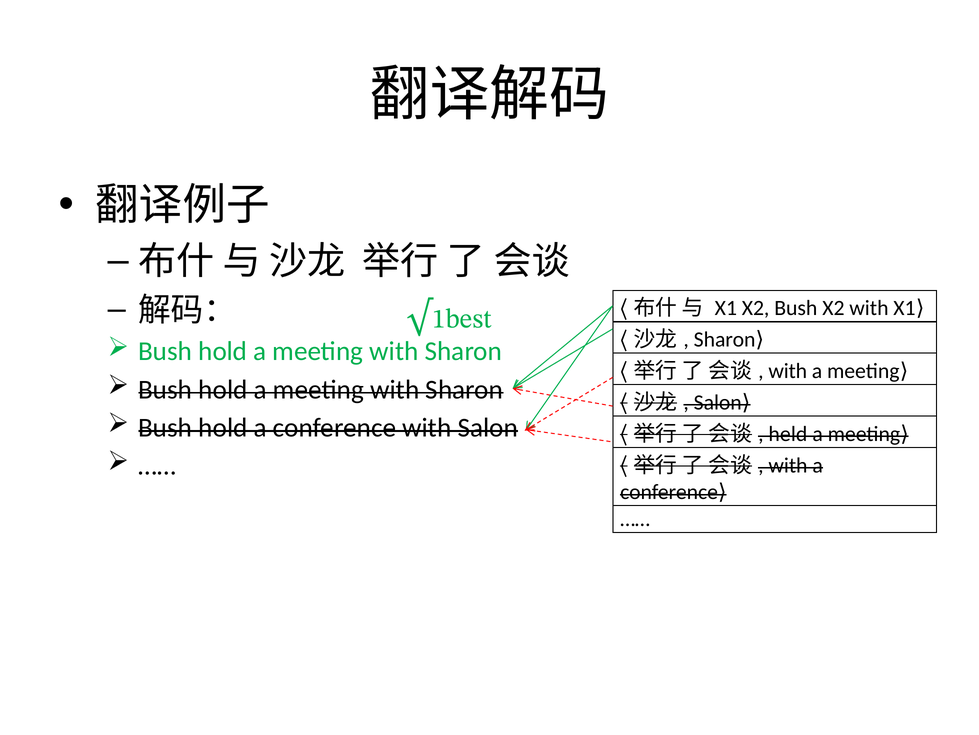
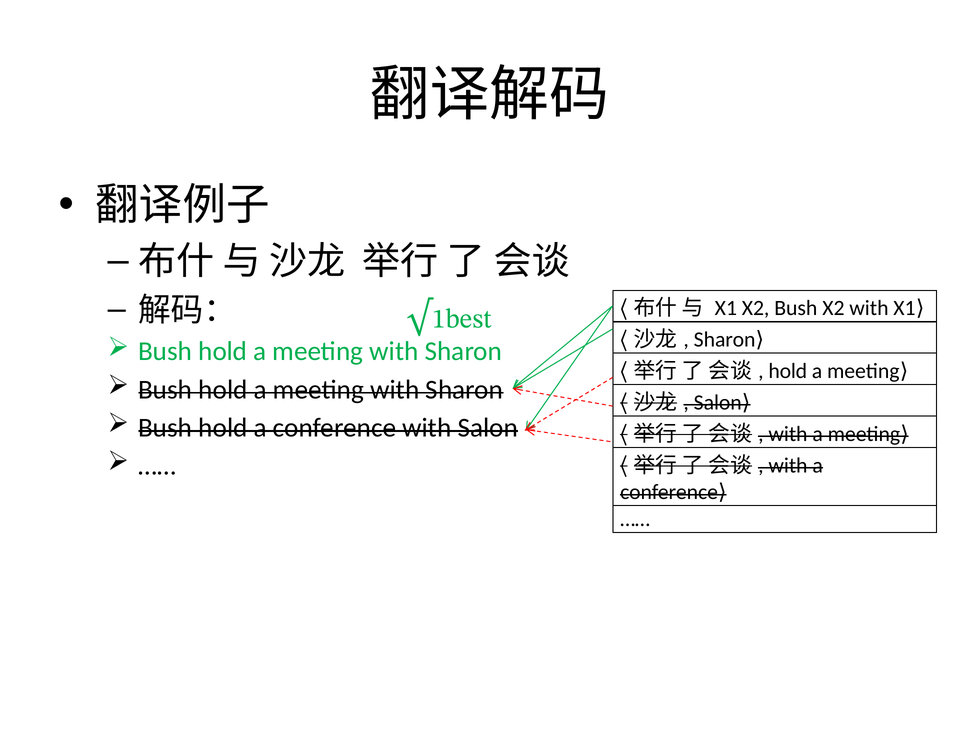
with at (788, 371): with -> hold
held at (788, 433): held -> with
